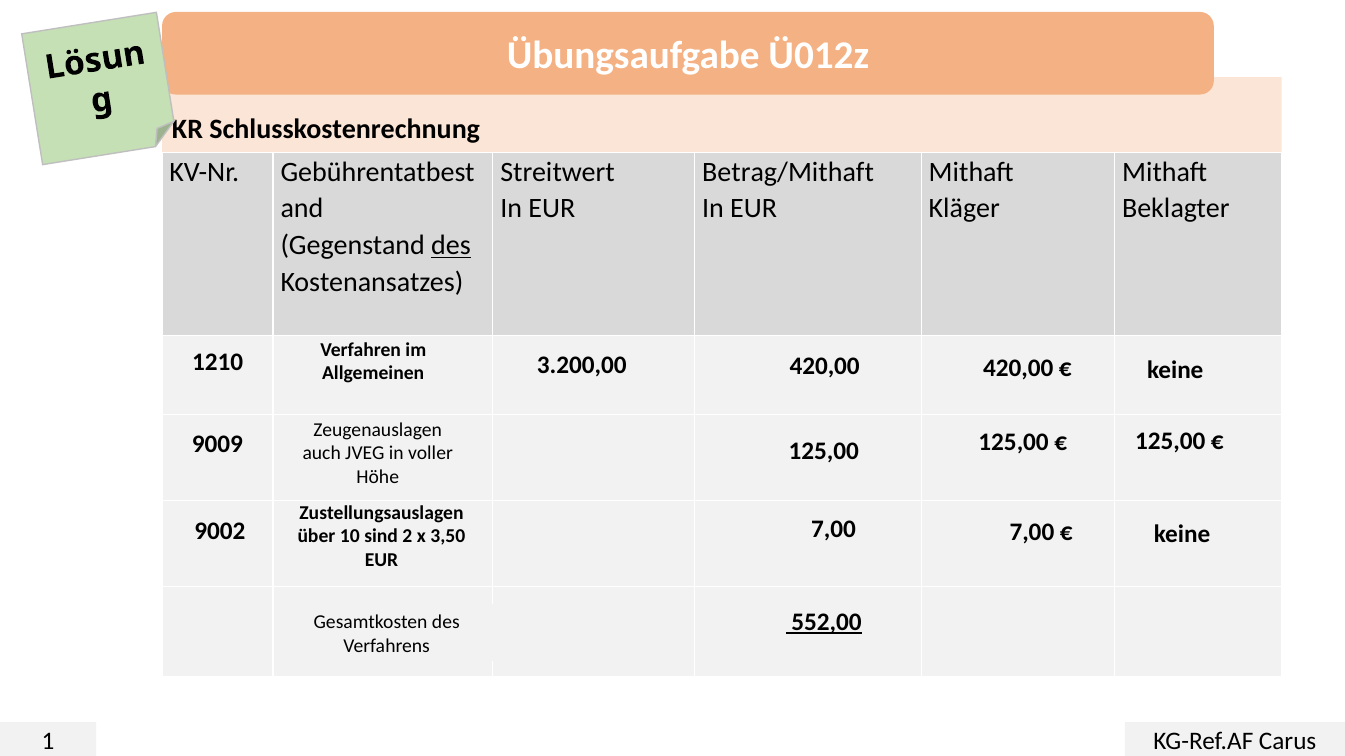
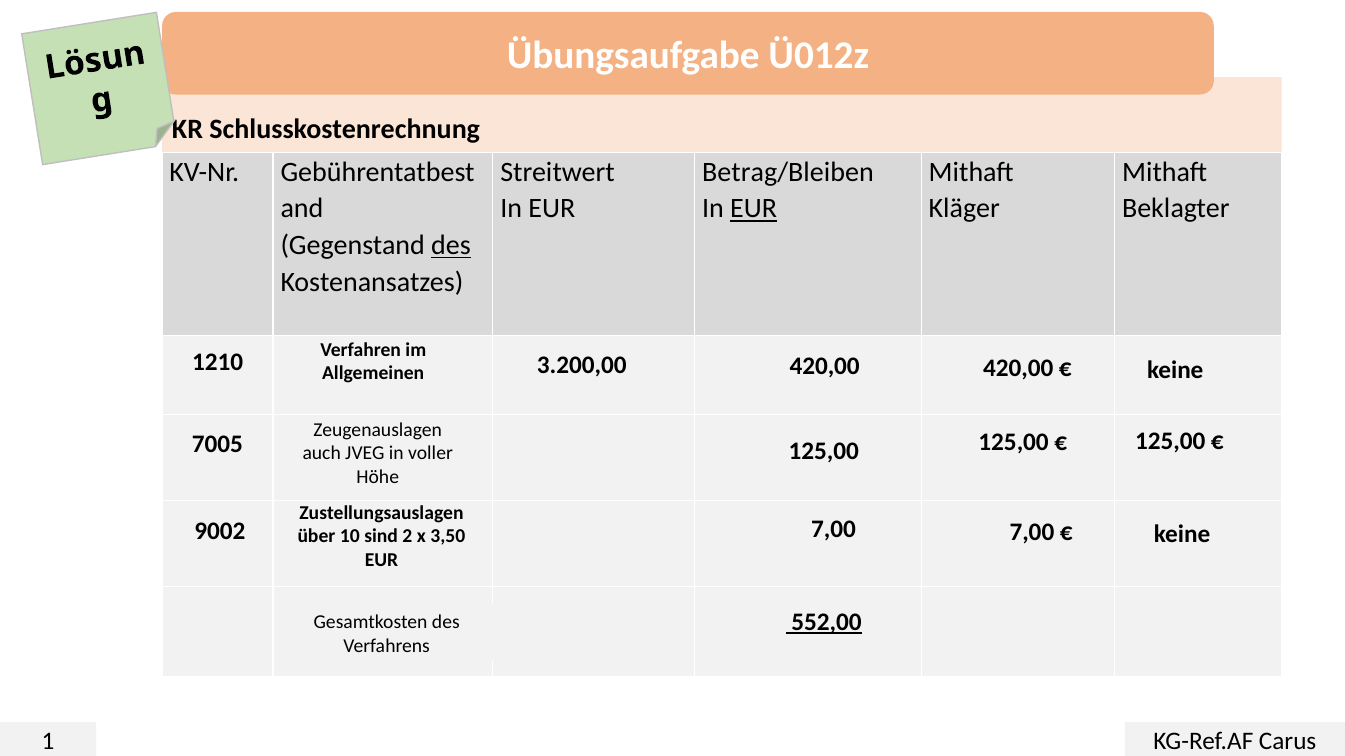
Betrag/Mithaft: Betrag/Mithaft -> Betrag/Bleiben
EUR at (754, 209) underline: none -> present
9009: 9009 -> 7005
